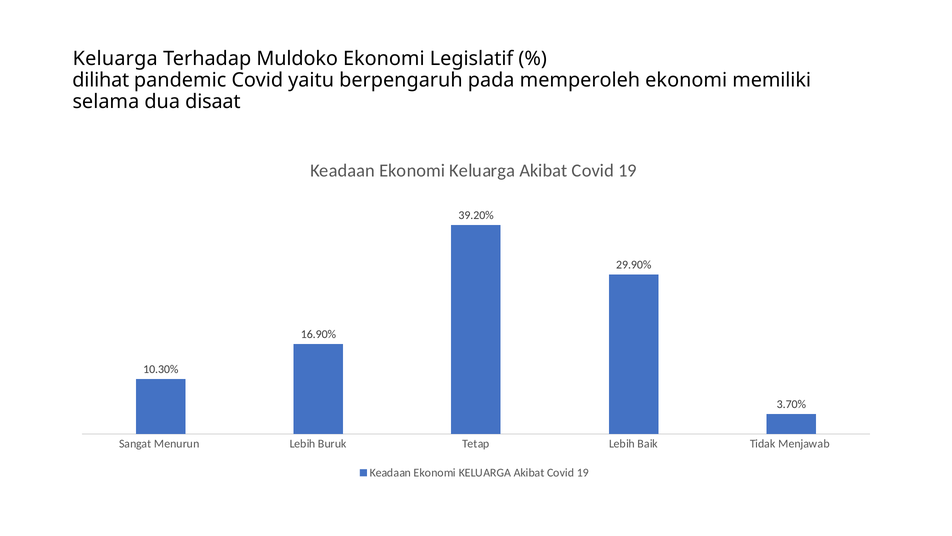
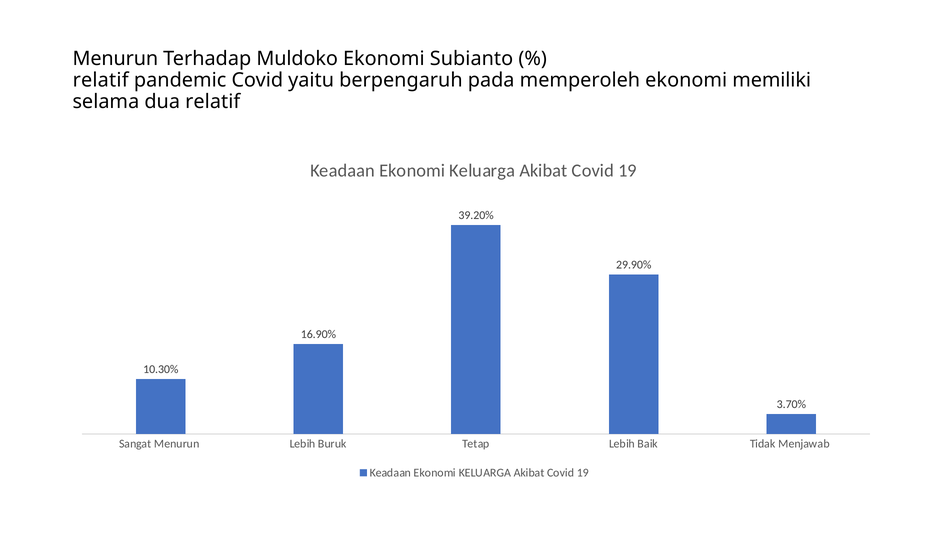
Keluarga at (115, 59): Keluarga -> Menurun
Legislatif: Legislatif -> Subianto
dilihat at (101, 80): dilihat -> relatif
dua disaat: disaat -> relatif
